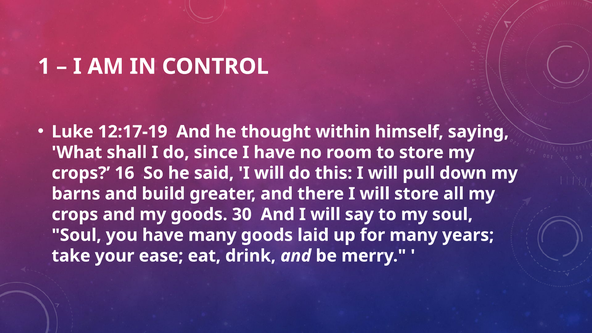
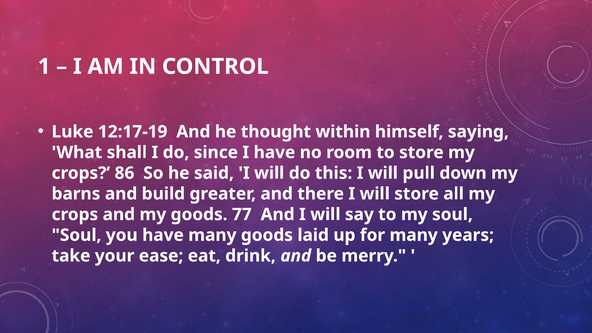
16: 16 -> 86
30: 30 -> 77
